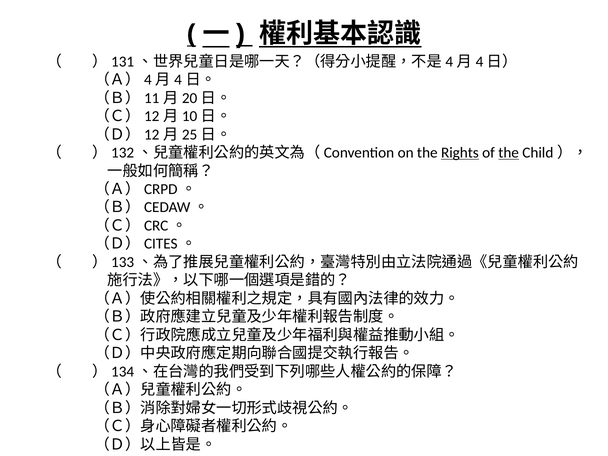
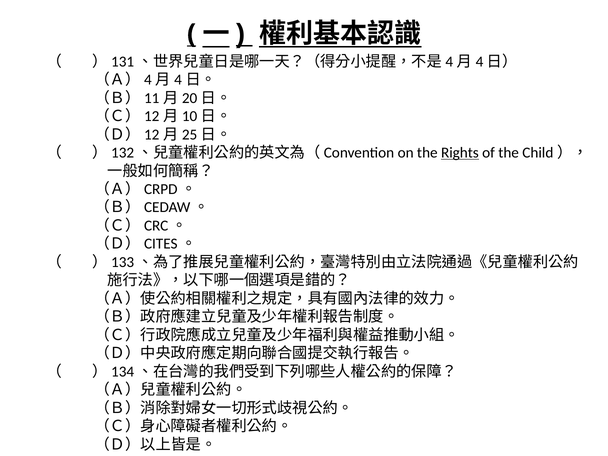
the at (509, 153) underline: present -> none
